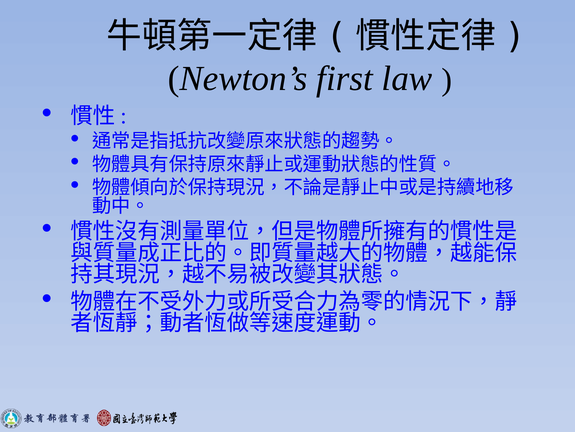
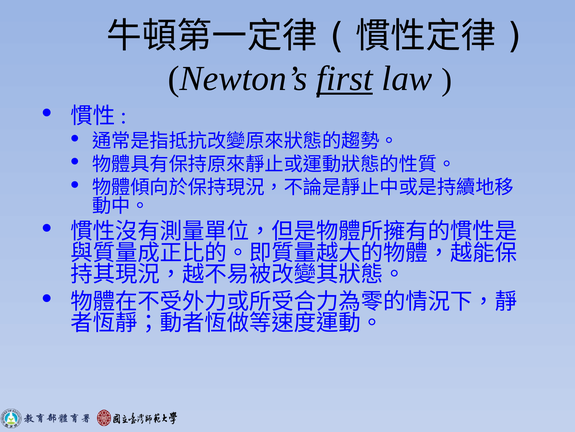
first underline: none -> present
